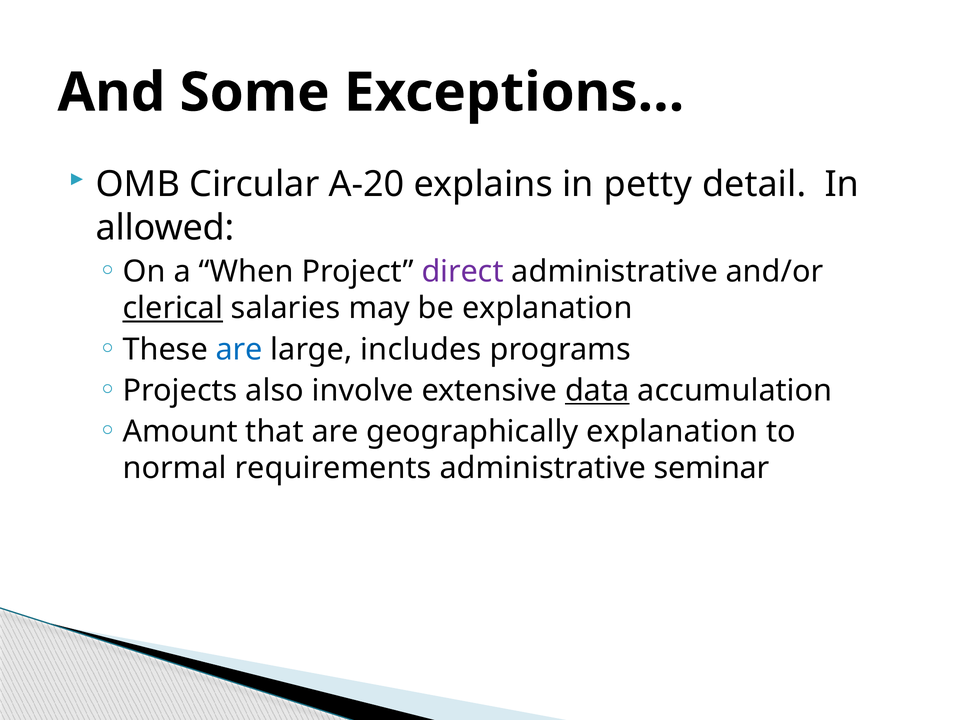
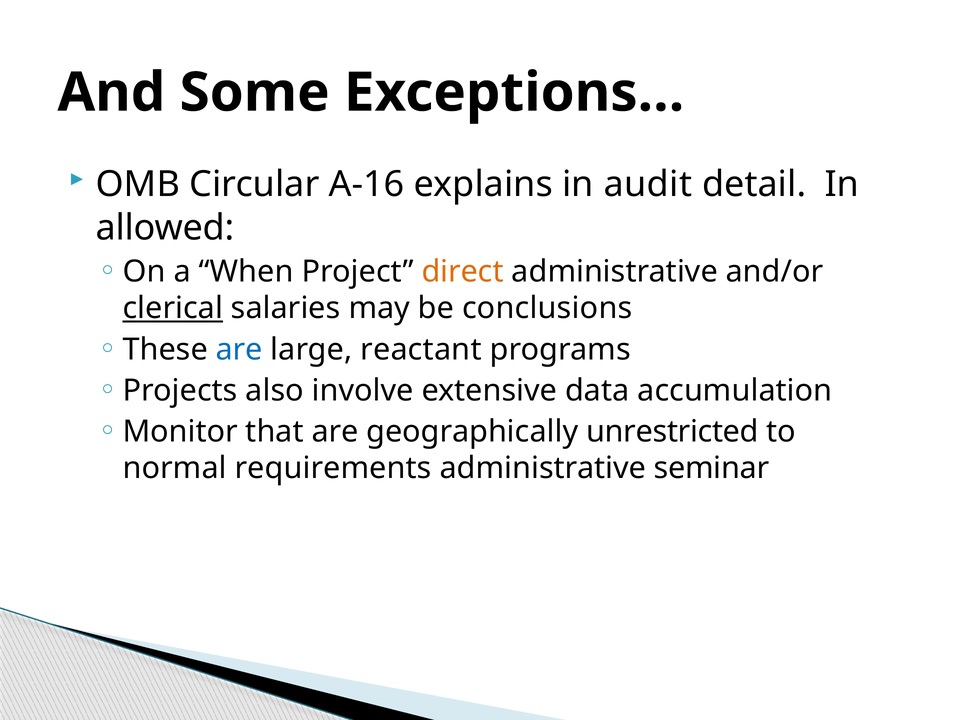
A-20: A-20 -> A-16
petty: petty -> audit
direct colour: purple -> orange
be explanation: explanation -> conclusions
includes: includes -> reactant
data underline: present -> none
Amount: Amount -> Monitor
geographically explanation: explanation -> unrestricted
